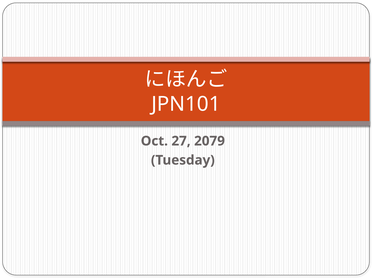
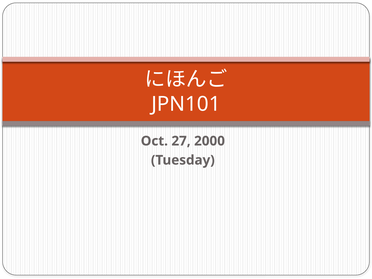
2079: 2079 -> 2000
